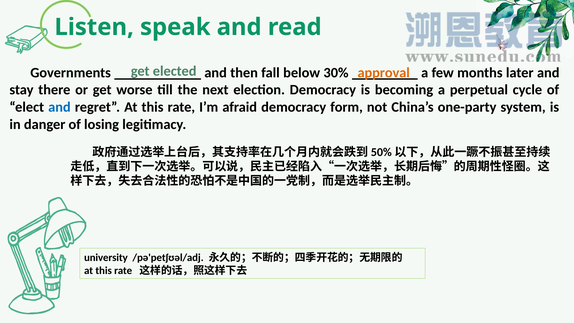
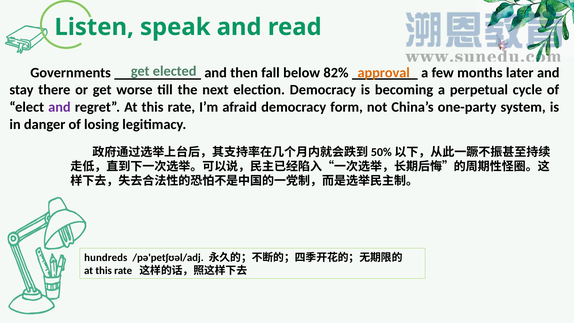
30%: 30% -> 82%
and at (59, 107) colour: blue -> purple
university: university -> hundreds
